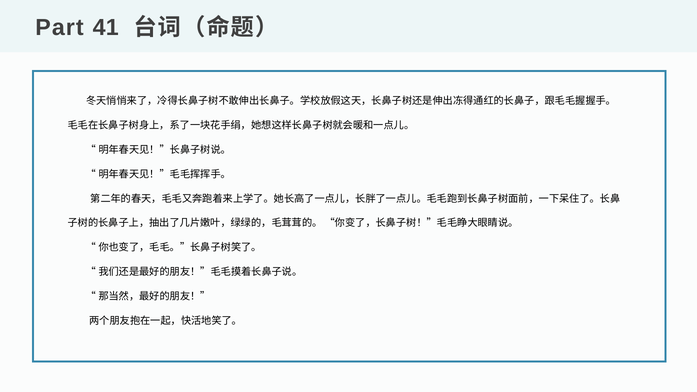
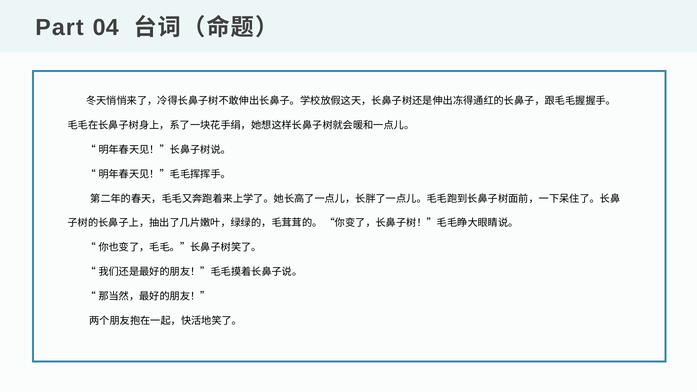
41: 41 -> 04
